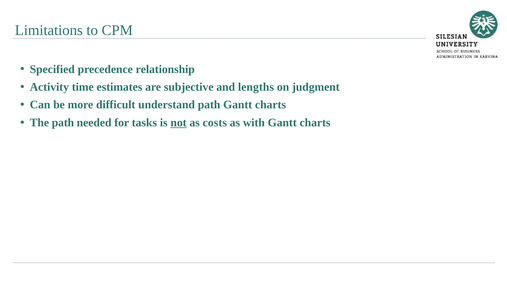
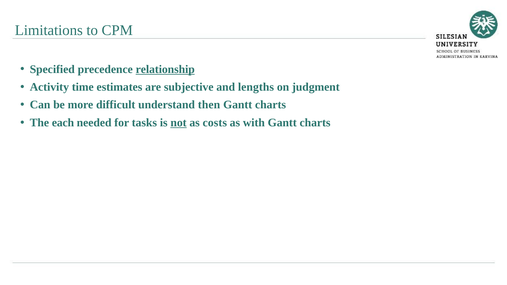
relationship underline: none -> present
understand path: path -> then
The path: path -> each
